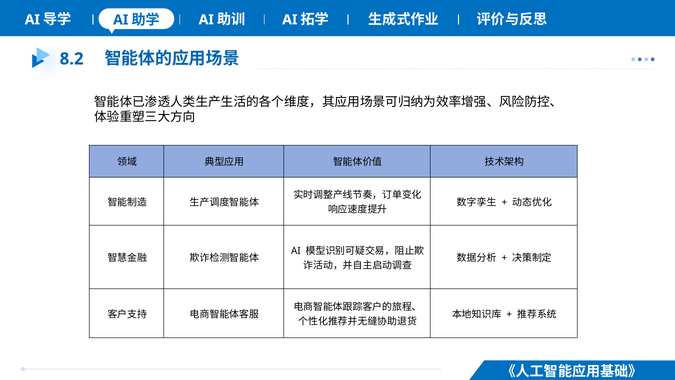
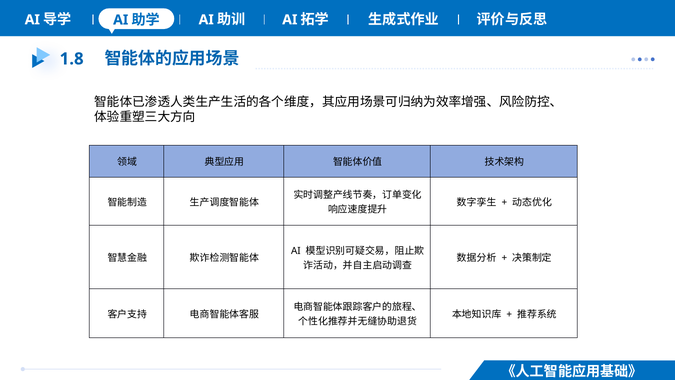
8.2: 8.2 -> 1.8
